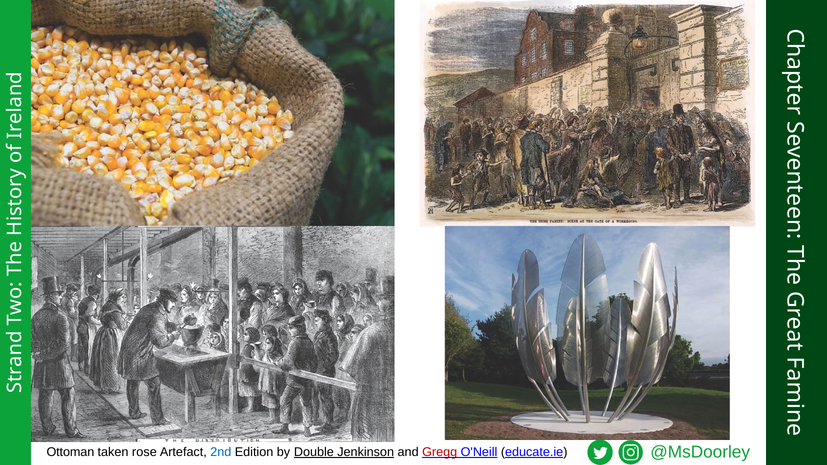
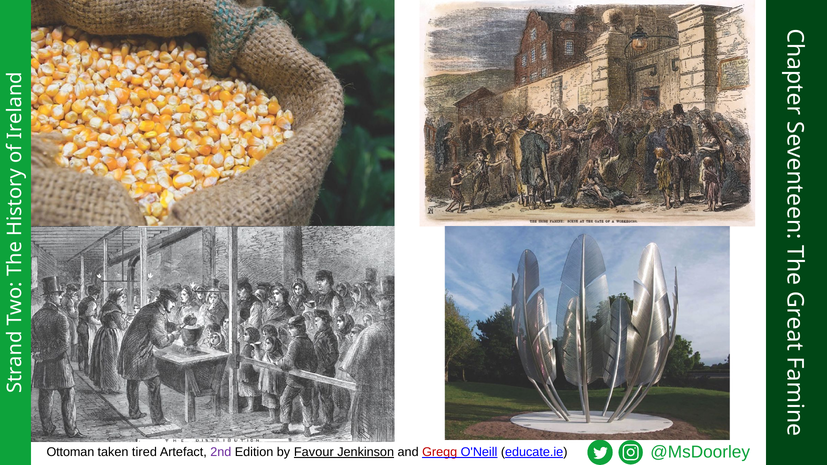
rose: rose -> tired
2nd colour: blue -> purple
Double: Double -> Favour
